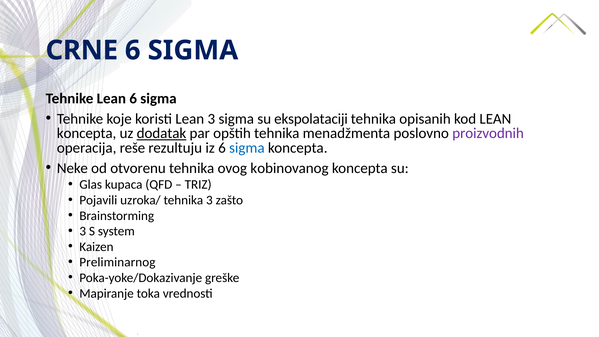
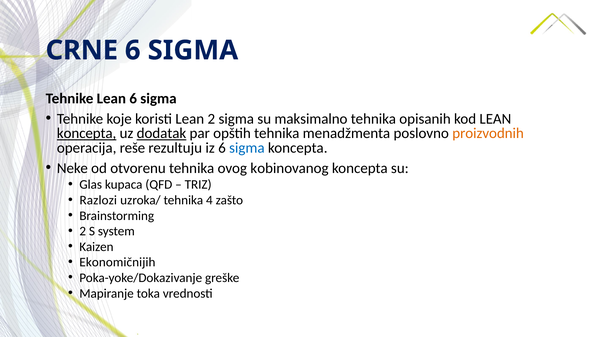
Lean 3: 3 -> 2
ekspolataciji: ekspolataciji -> maksimalno
koncepta at (87, 133) underline: none -> present
proizvodnih colour: purple -> orange
Pojavili: Pojavili -> Razlozi
tehnika 3: 3 -> 4
3 at (83, 231): 3 -> 2
Preliminarnog: Preliminarnog -> Ekonomičnijih
